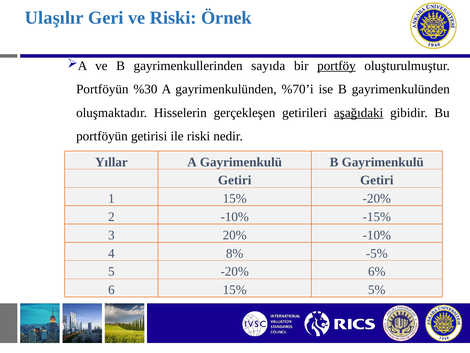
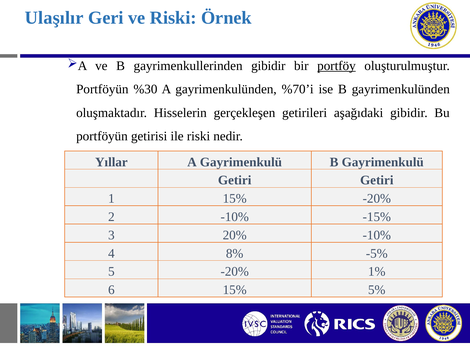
gayrimenkullerinden sayıda: sayıda -> gibidir
aşağıdaki underline: present -> none
6%: 6% -> 1%
